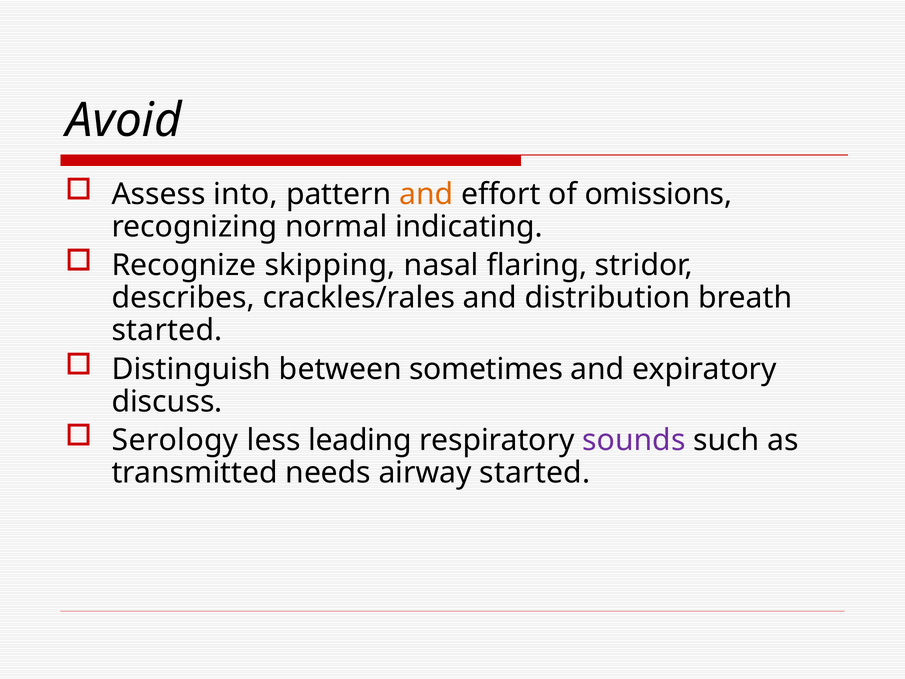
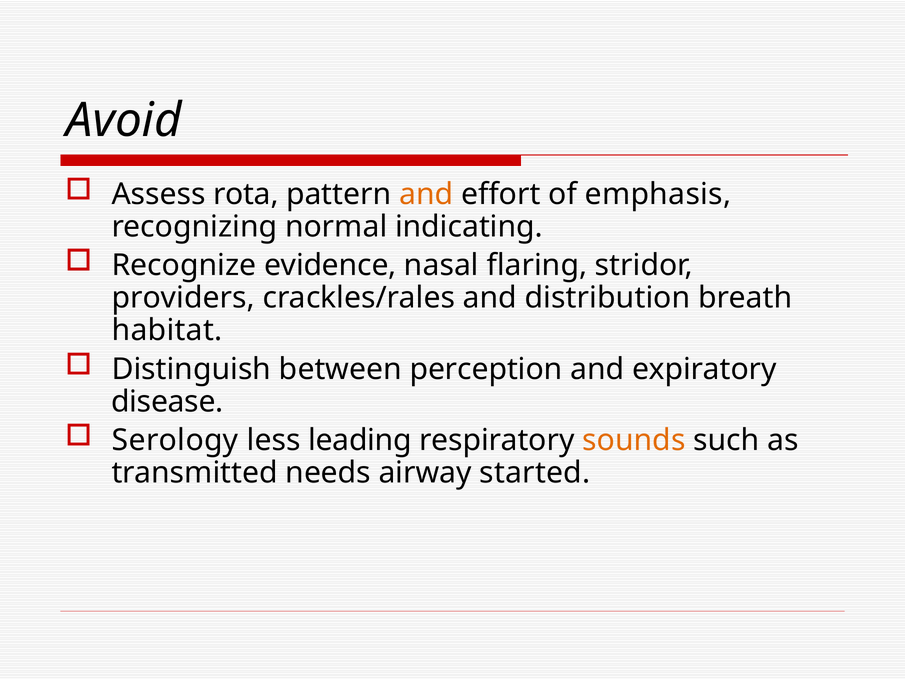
into: into -> rota
omissions: omissions -> emphasis
skipping: skipping -> evidence
describes: describes -> providers
started at (167, 330): started -> habitat
sometimes: sometimes -> perception
discuss: discuss -> disease
sounds colour: purple -> orange
